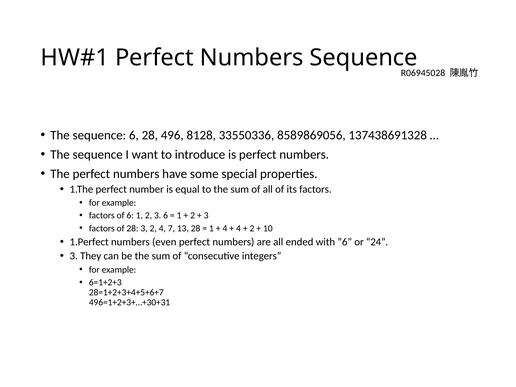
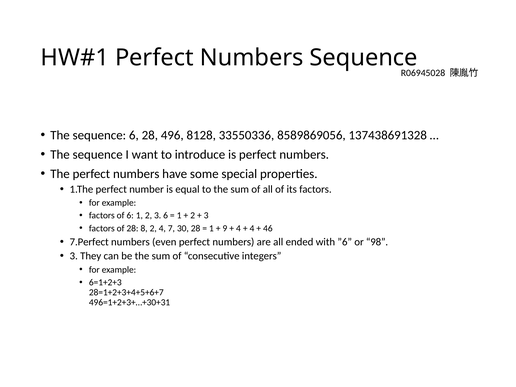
28 3: 3 -> 8
13: 13 -> 30
4 at (225, 228): 4 -> 9
2 at (252, 228): 2 -> 4
10: 10 -> 46
1.Perfect: 1.Perfect -> 7.Perfect
24: 24 -> 98
